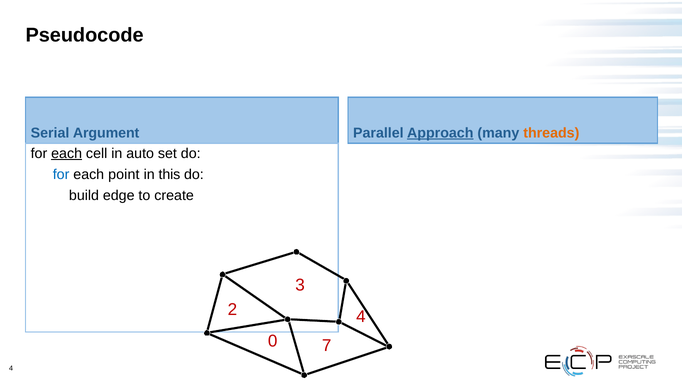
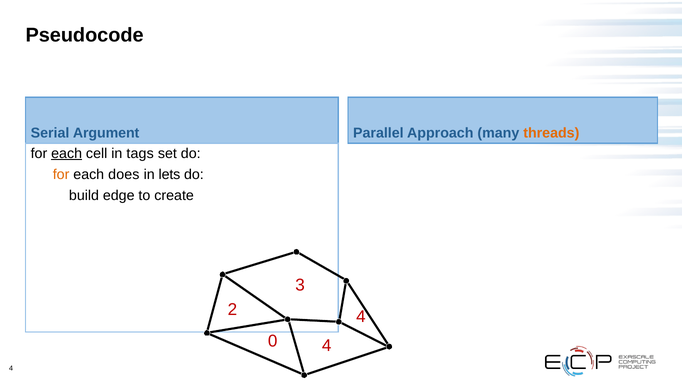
Approach underline: present -> none
auto: auto -> tags
for at (61, 174) colour: blue -> orange
point: point -> does
this: this -> lets
0 7: 7 -> 4
